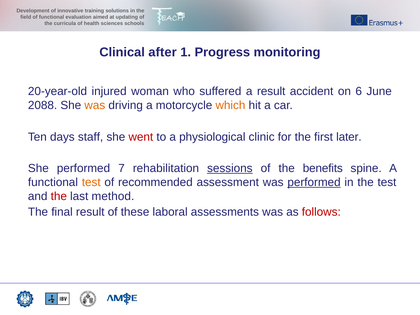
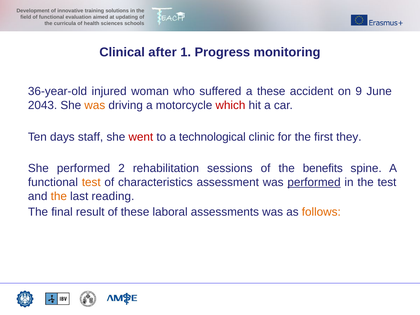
20-year-old: 20-year-old -> 36-year-old
a result: result -> these
6: 6 -> 9
2088: 2088 -> 2043
which colour: orange -> red
physiological: physiological -> technological
later: later -> they
7: 7 -> 2
sessions underline: present -> none
recommended: recommended -> characteristics
the at (59, 196) colour: red -> orange
method: method -> reading
follows colour: red -> orange
